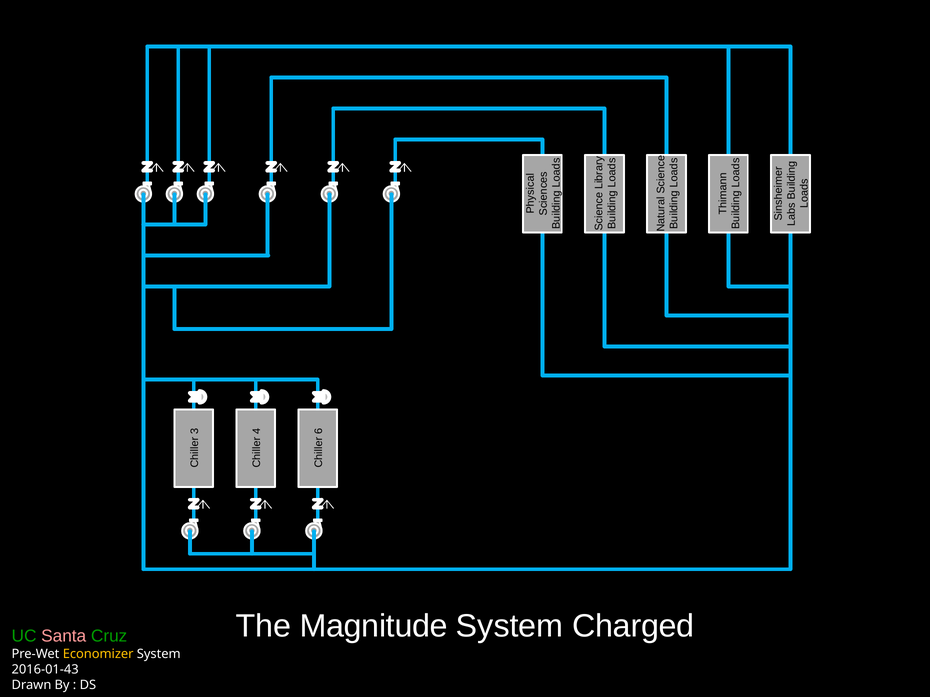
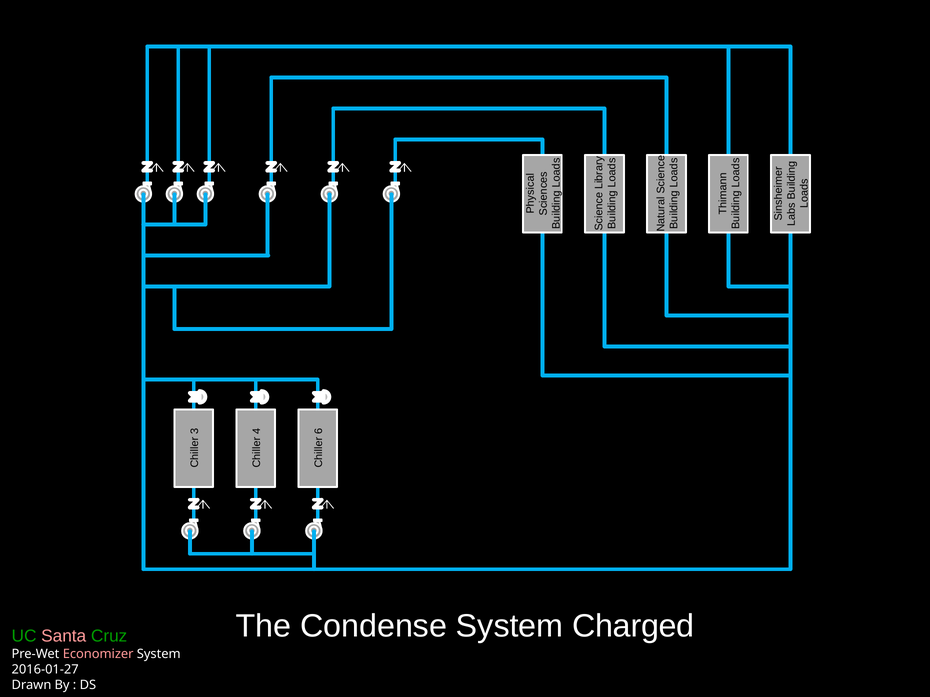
Magnitude: Magnitude -> Condense
Economizer colour: yellow -> pink
2016-01-43: 2016-01-43 -> 2016-01-27
